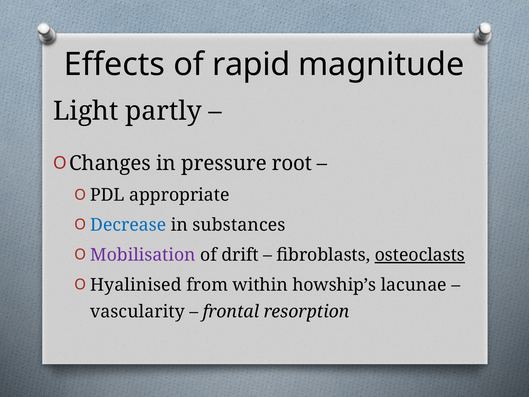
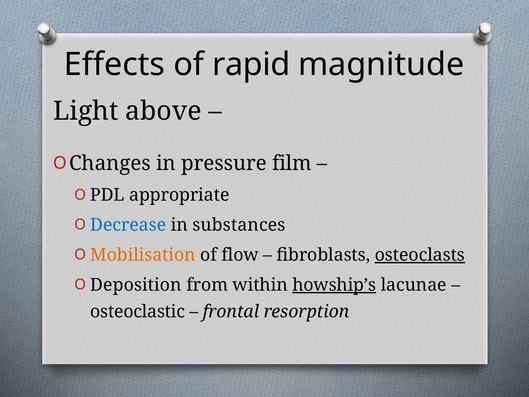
partly: partly -> above
root: root -> film
Mobilisation colour: purple -> orange
drift: drift -> flow
Hyalinised: Hyalinised -> Deposition
howship’s underline: none -> present
vascularity: vascularity -> osteoclastic
